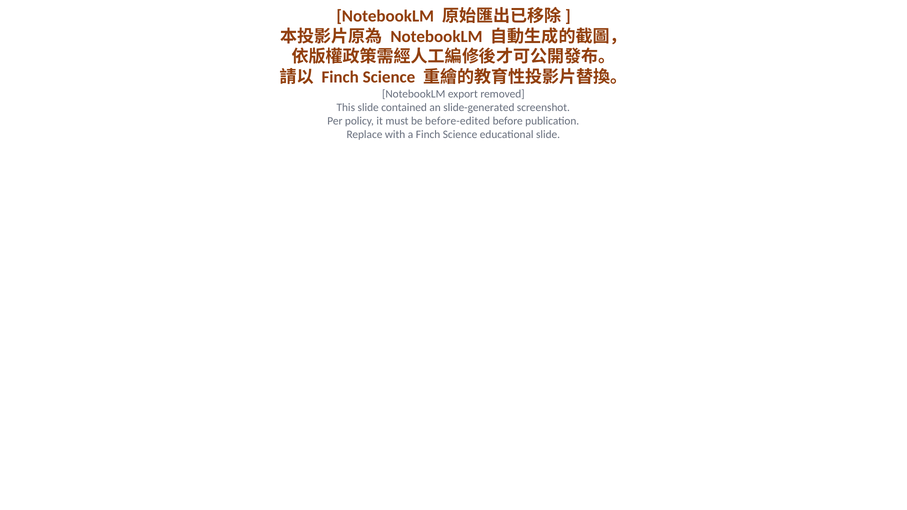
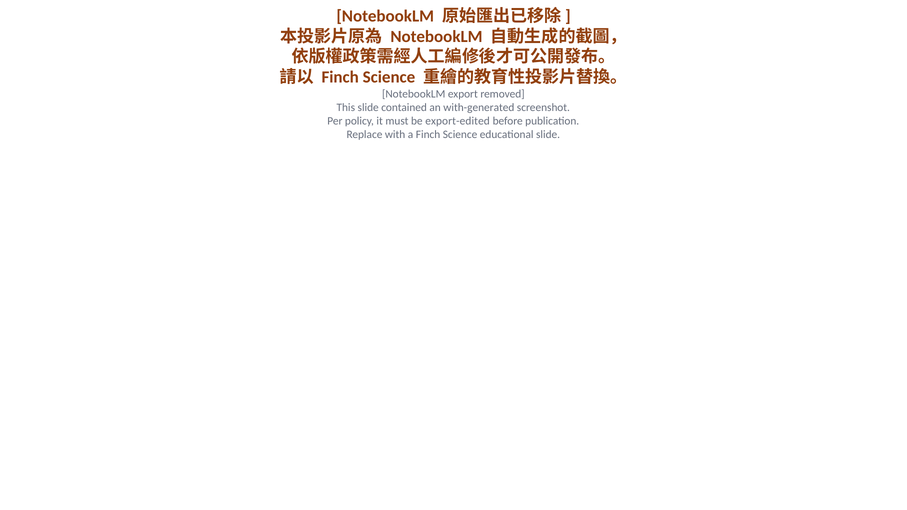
slide-generated: slide-generated -> with-generated
before-edited: before-edited -> export-edited
